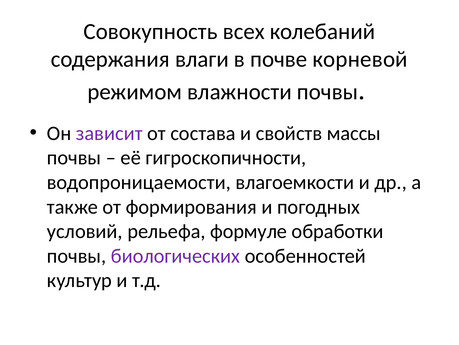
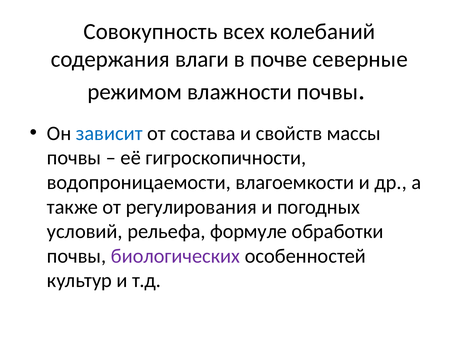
корневой: корневой -> северные
зависит colour: purple -> blue
формирования: формирования -> регулирования
